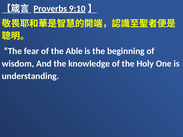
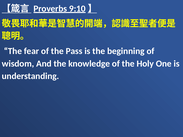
Able: Able -> Pass
